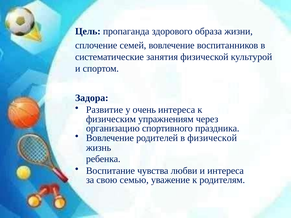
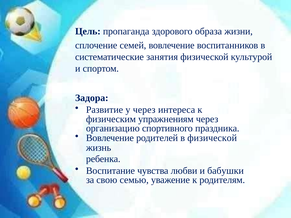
у очень: очень -> через
и интереса: интереса -> бабушки
